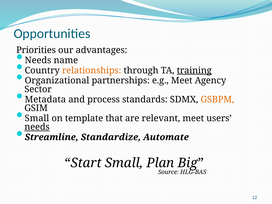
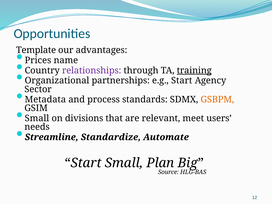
Priorities: Priorities -> Template
Needs at (38, 60): Needs -> Prices
relationships colour: orange -> purple
e.g Meet: Meet -> Start
template: template -> divisions
needs at (37, 127) underline: present -> none
